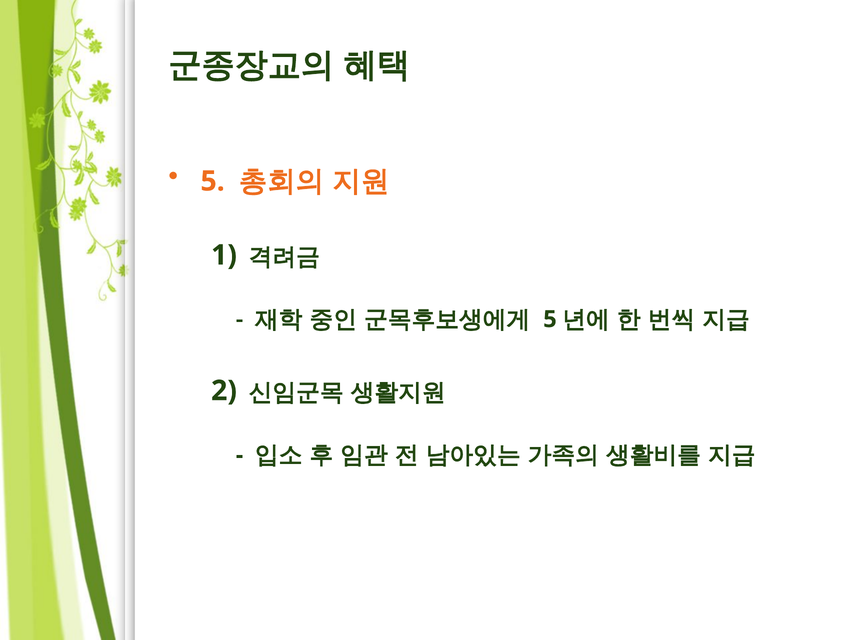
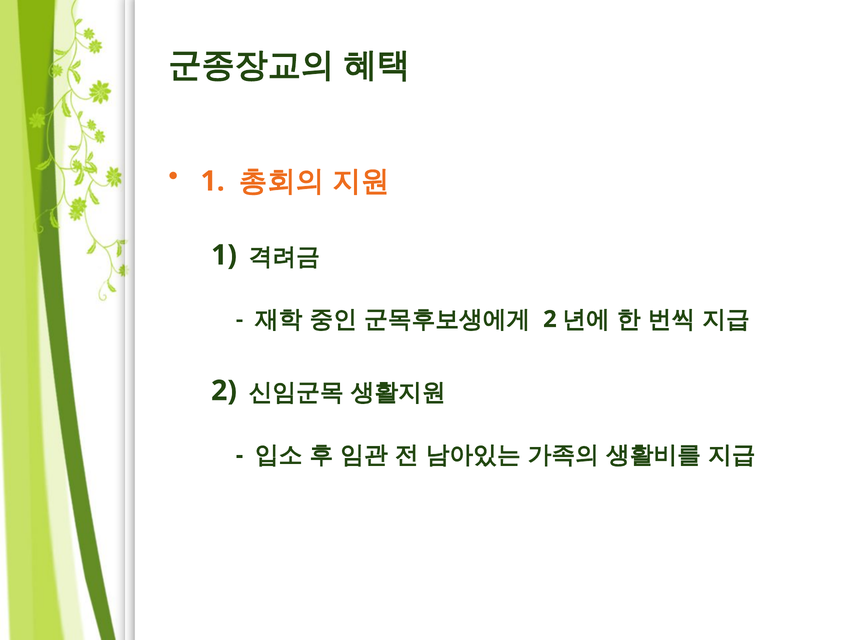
5 at (213, 181): 5 -> 1
5 at (550, 319): 5 -> 2
